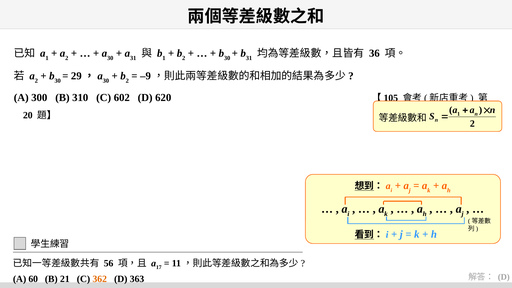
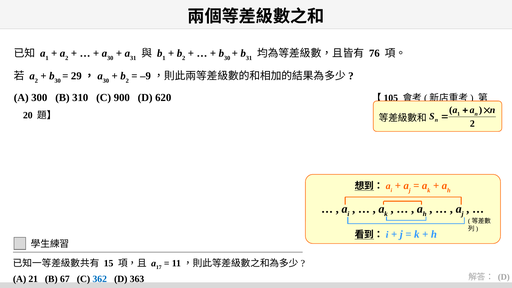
36: 36 -> 76
602: 602 -> 900
56: 56 -> 15
60: 60 -> 21
21: 21 -> 67
362 colour: orange -> blue
